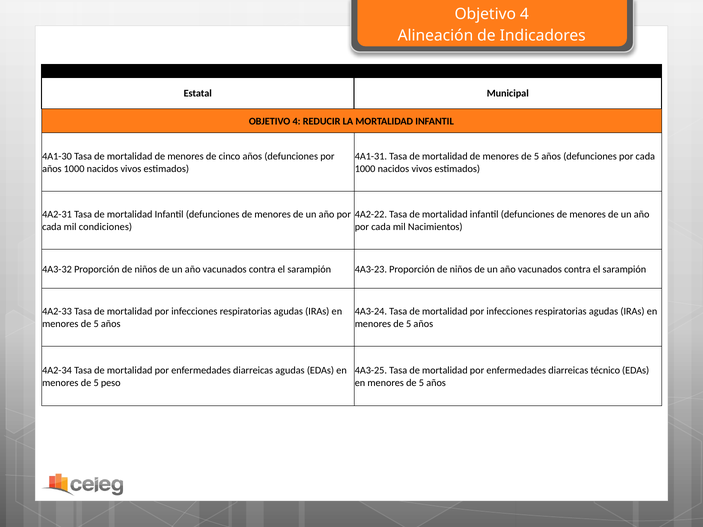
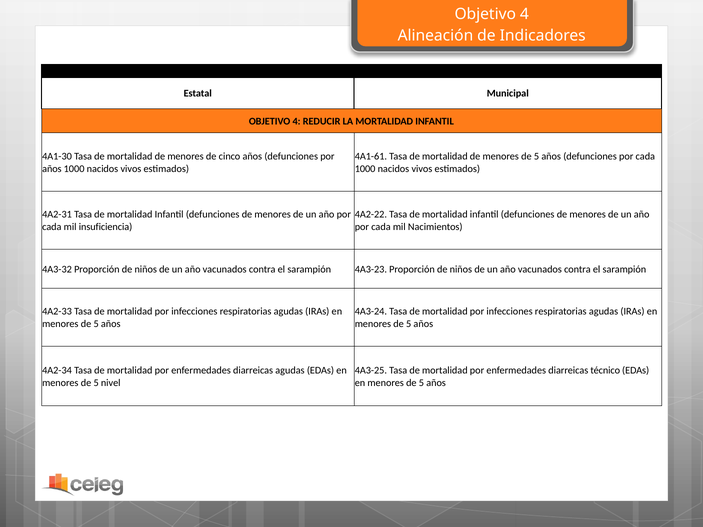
4A1-31: 4A1-31 -> 4A1-61
condiciones: condiciones -> insuficiencia
peso: peso -> nivel
